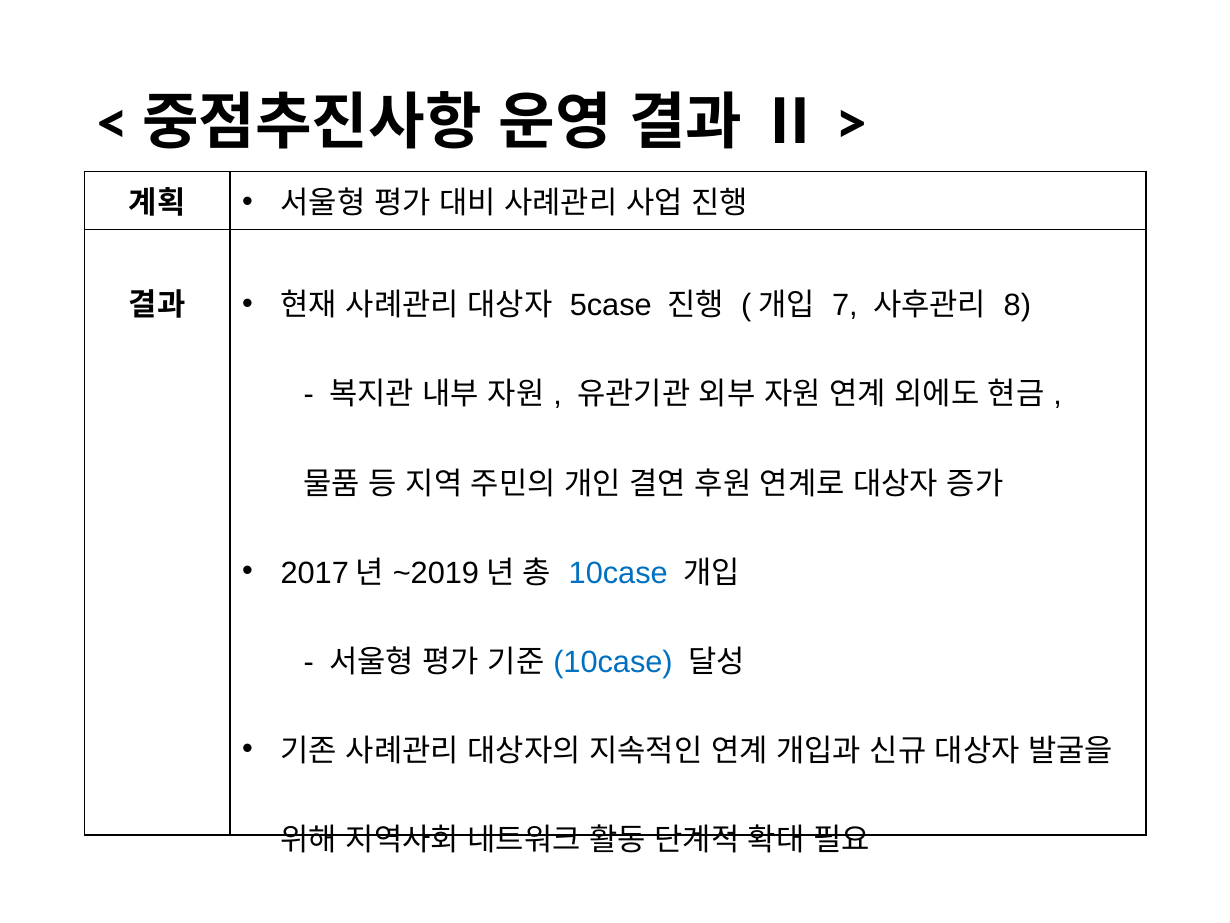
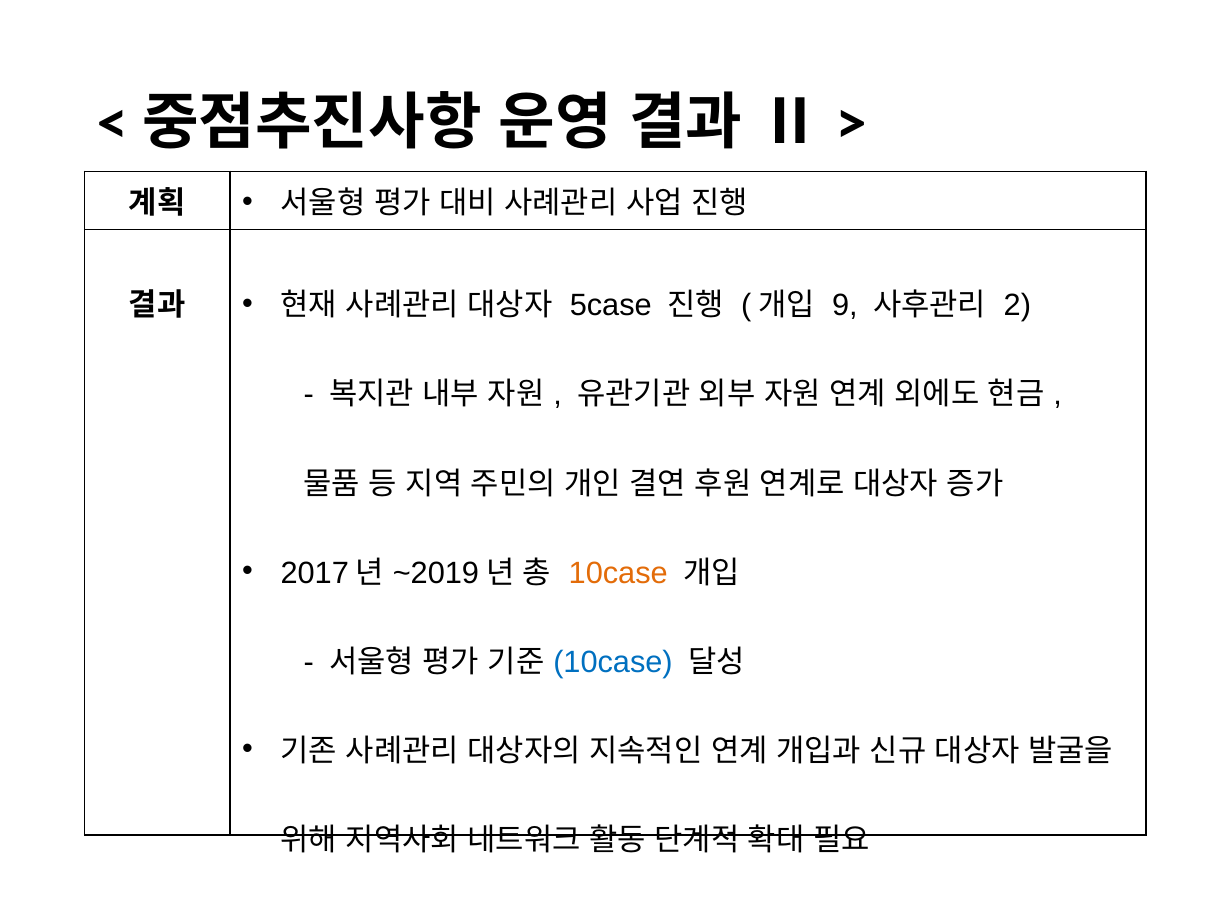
7: 7 -> 9
8: 8 -> 2
10case at (618, 573) colour: blue -> orange
